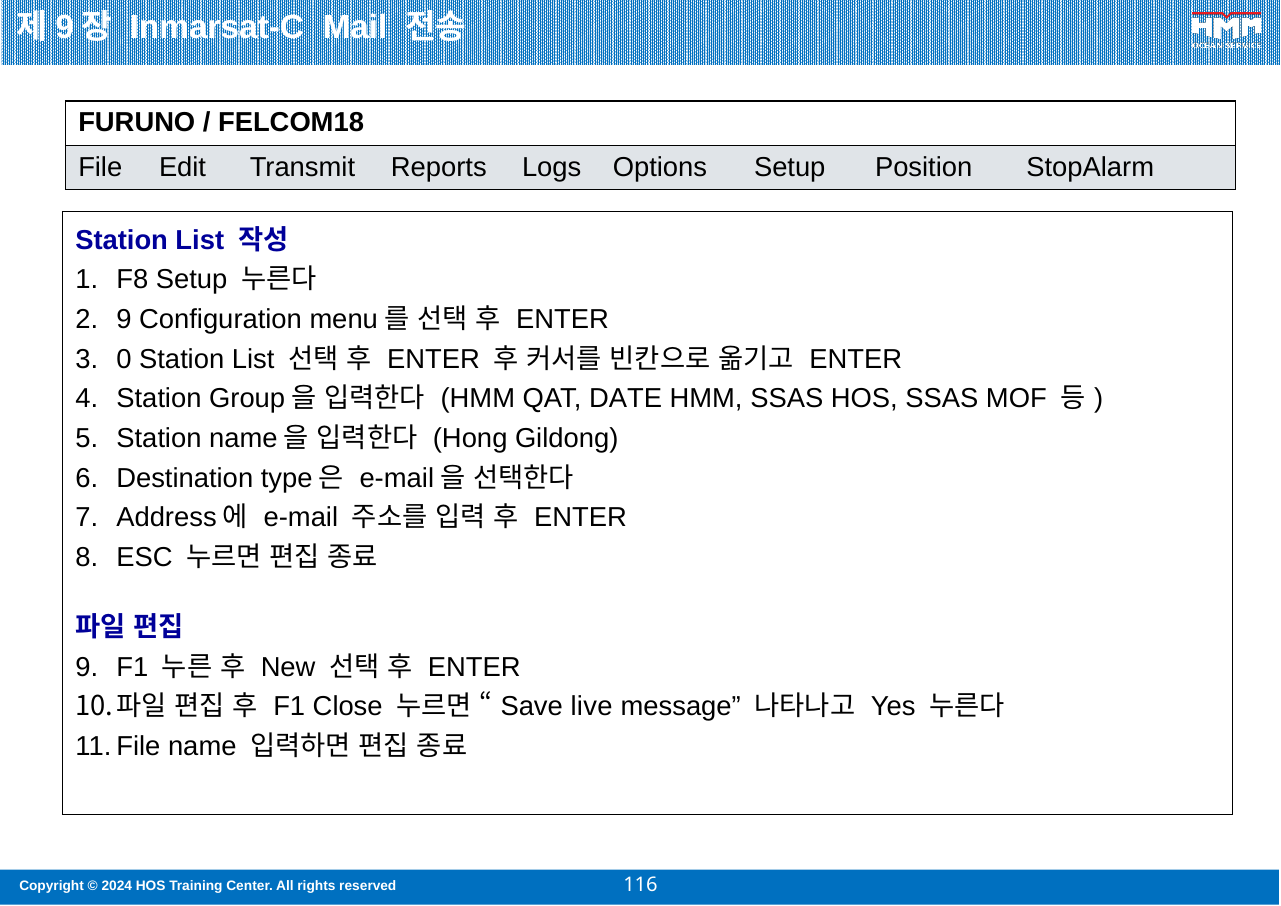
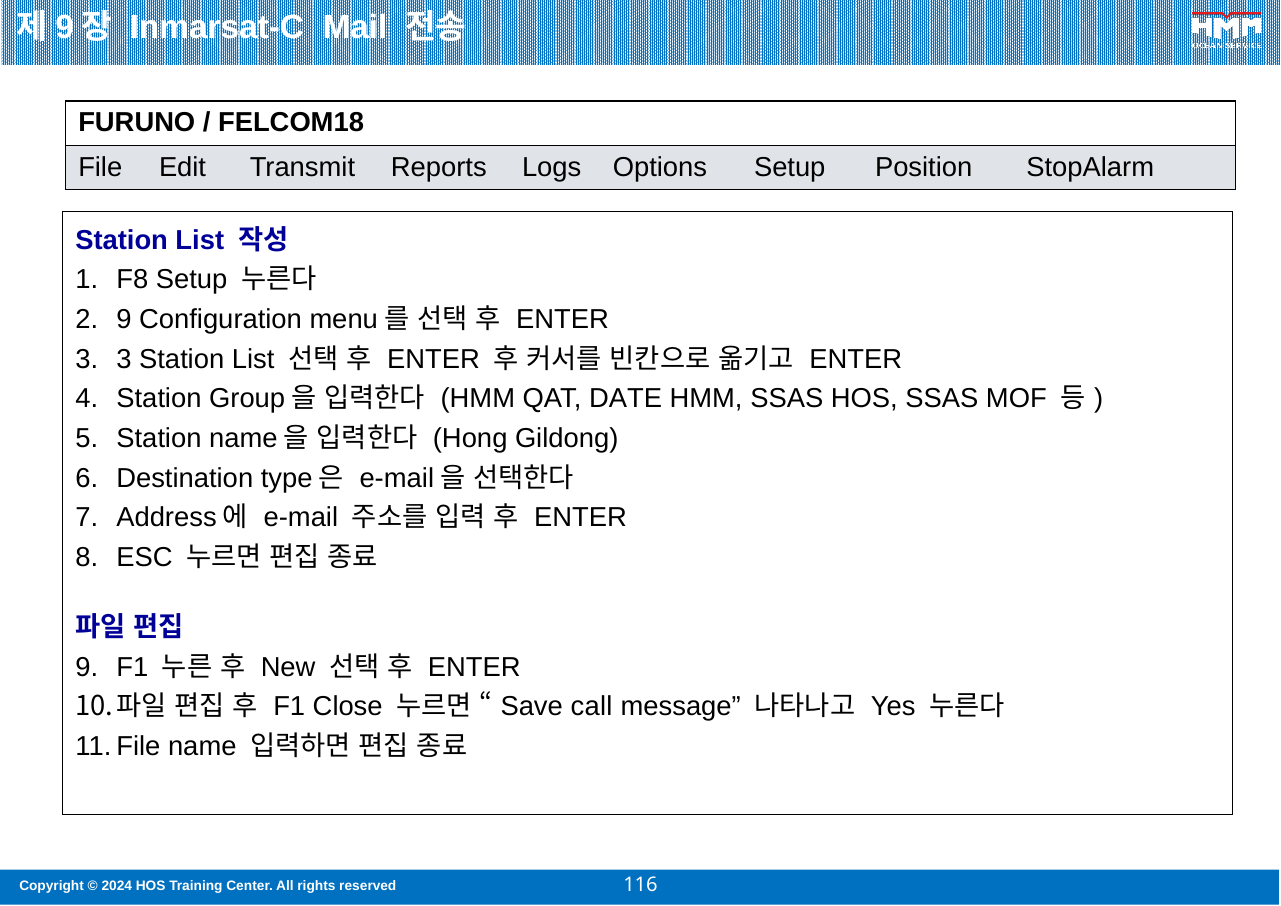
0 at (124, 359): 0 -> 3
live: live -> call
